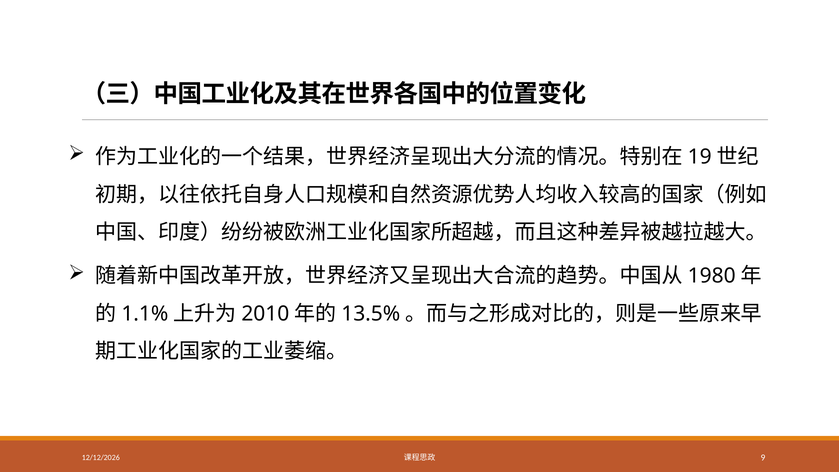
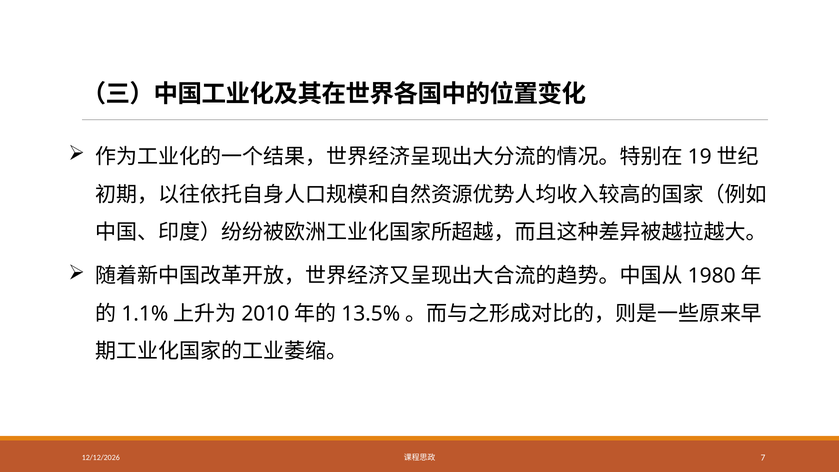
9: 9 -> 7
